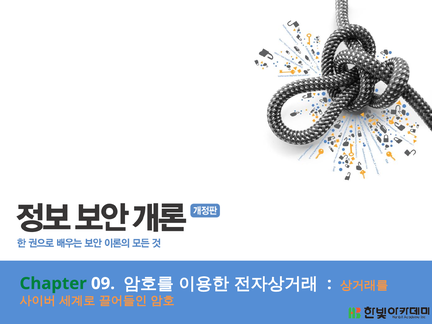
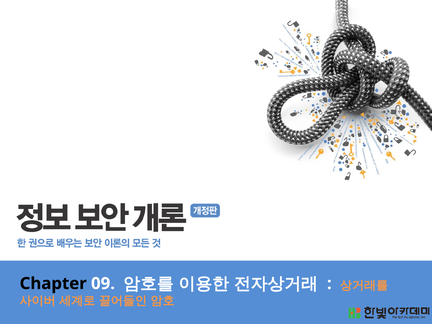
Chapter colour: green -> black
